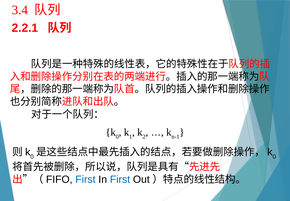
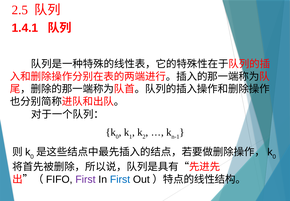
3.4: 3.4 -> 2.5
2.2.1: 2.2.1 -> 1.4.1
First at (85, 179) colour: blue -> purple
